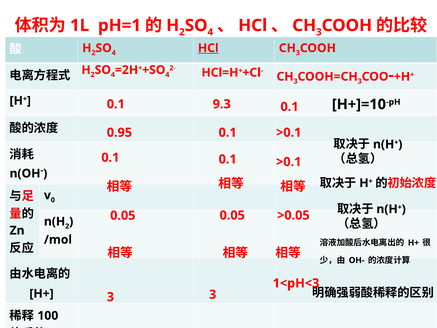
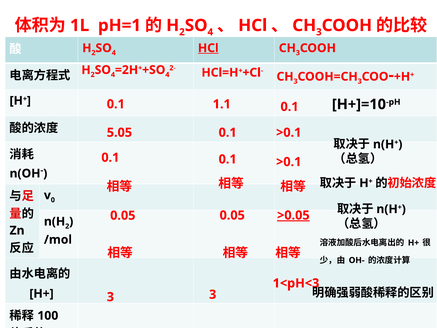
9.3: 9.3 -> 1.1
0.95: 0.95 -> 5.05
>0.05 underline: none -> present
